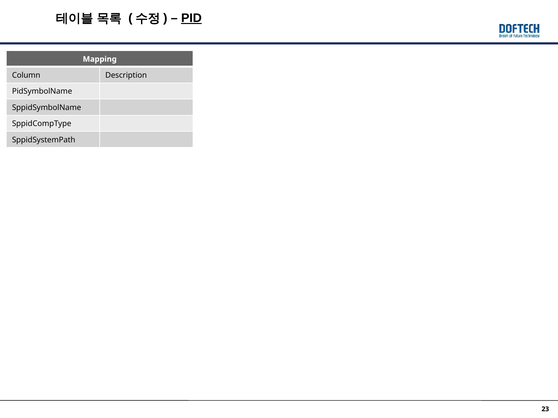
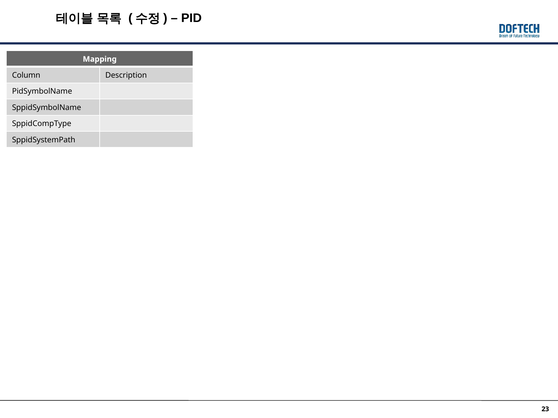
PID underline: present -> none
